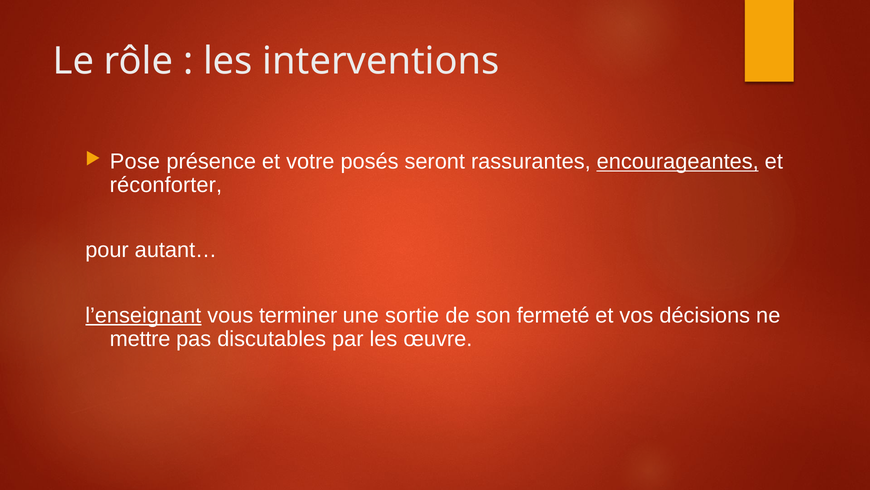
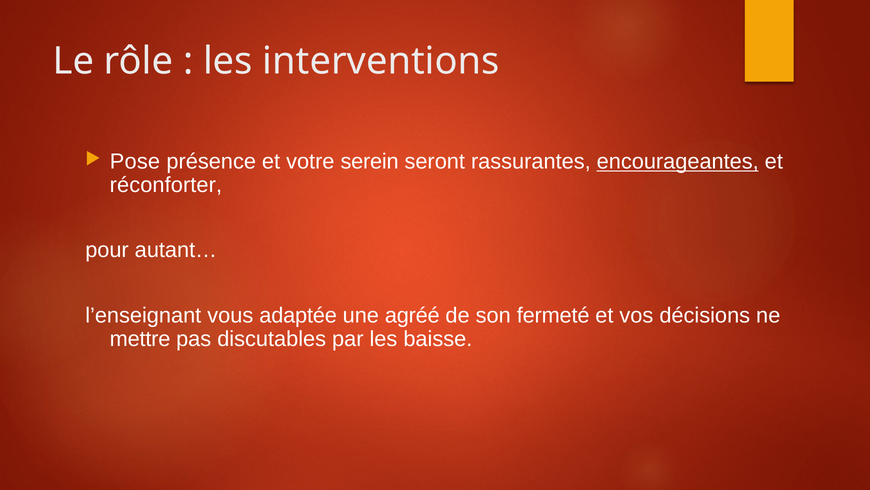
posés: posés -> serein
l’enseignant underline: present -> none
terminer: terminer -> adaptée
sortie: sortie -> agréé
œuvre: œuvre -> baisse
